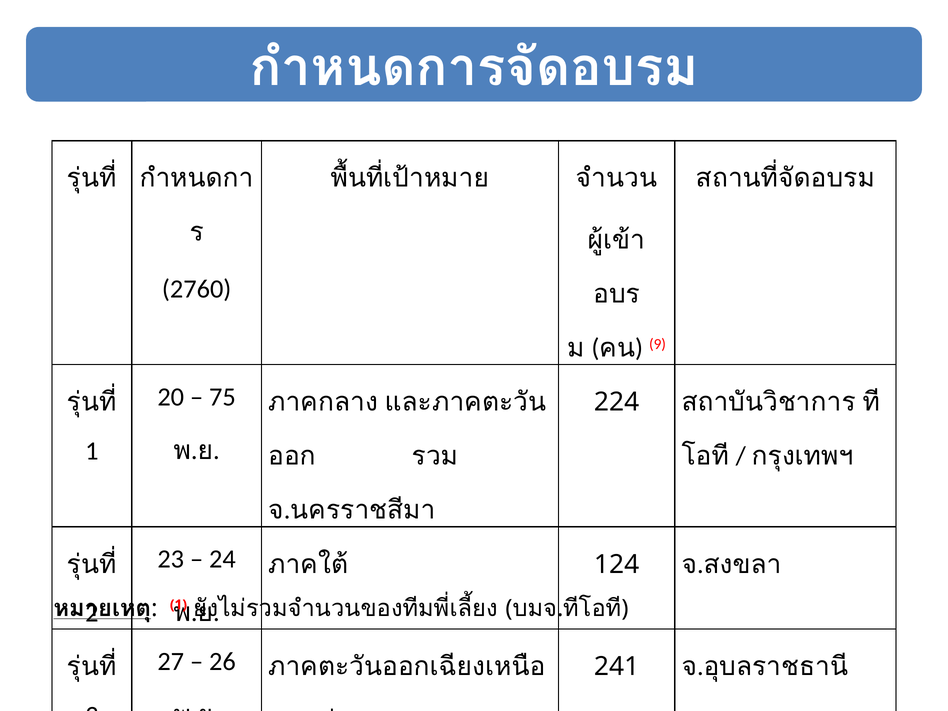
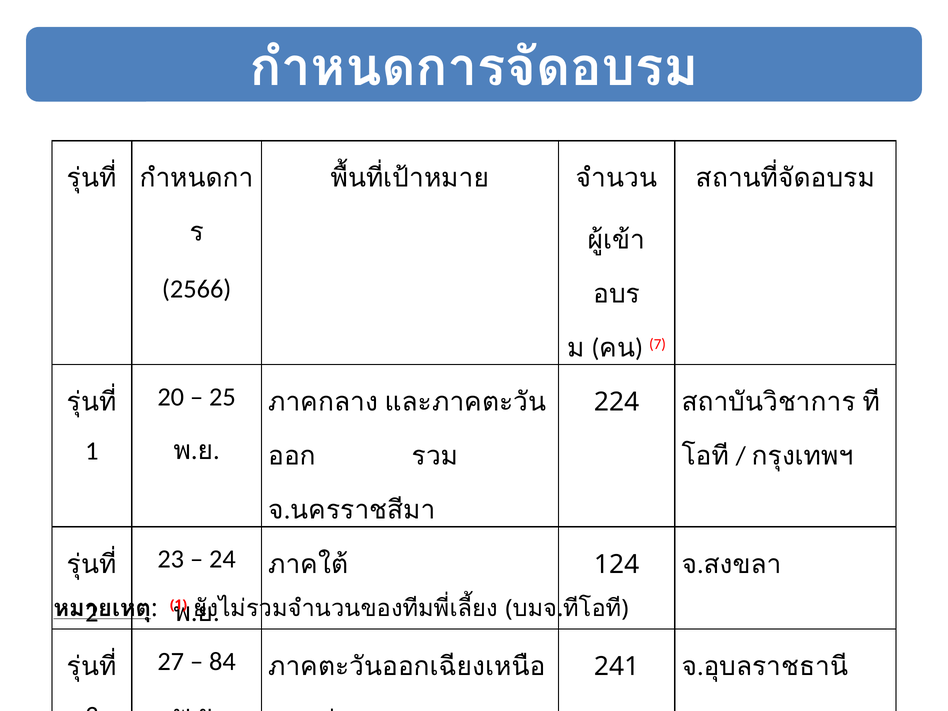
2760: 2760 -> 2566
9: 9 -> 7
75: 75 -> 25
26: 26 -> 84
